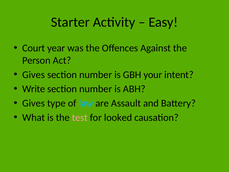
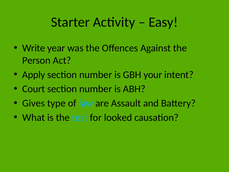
Court: Court -> Write
Gives at (34, 75): Gives -> Apply
Write: Write -> Court
test colour: pink -> light blue
